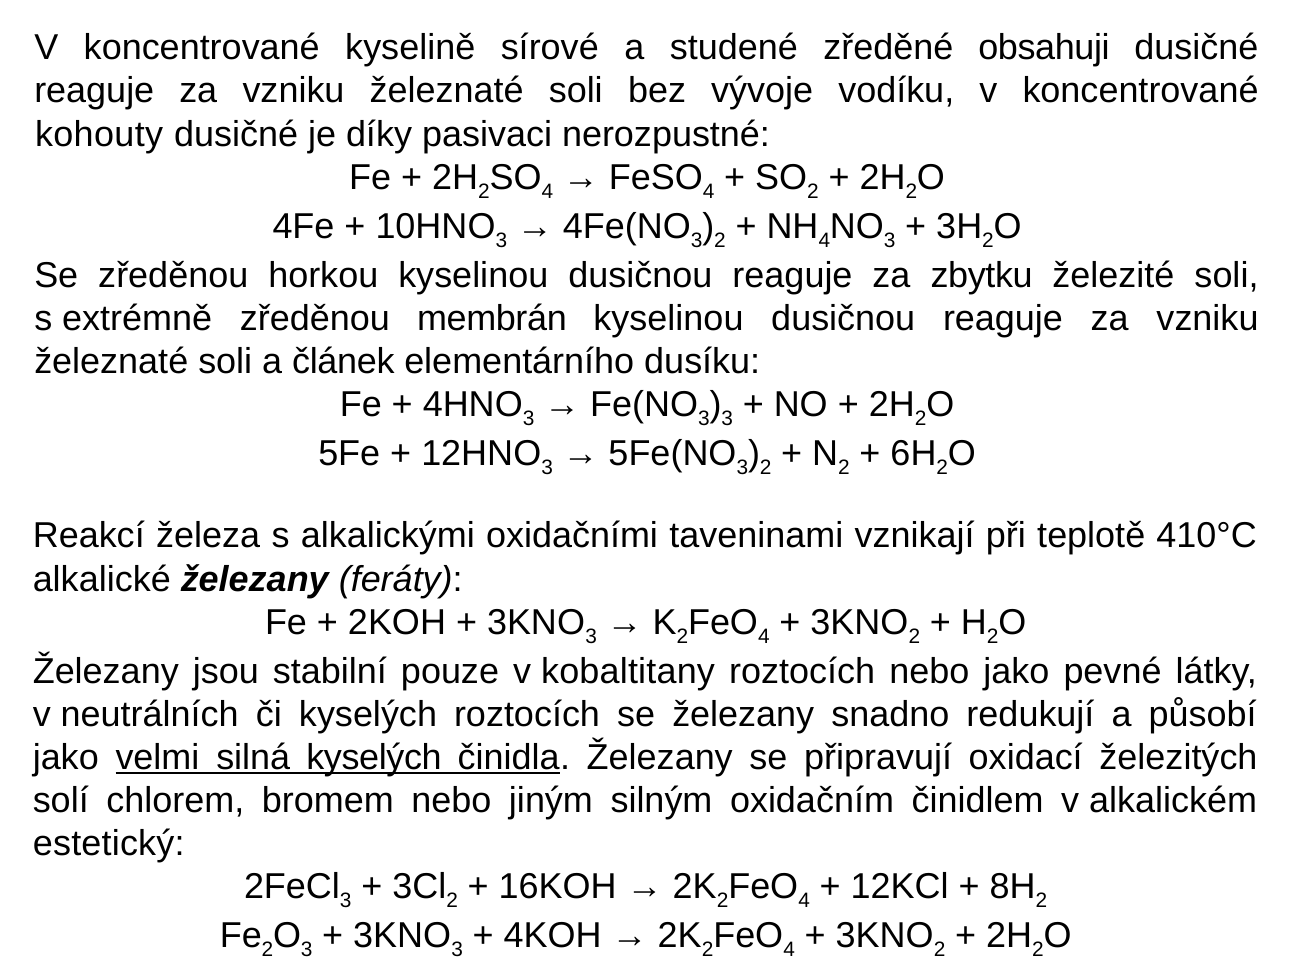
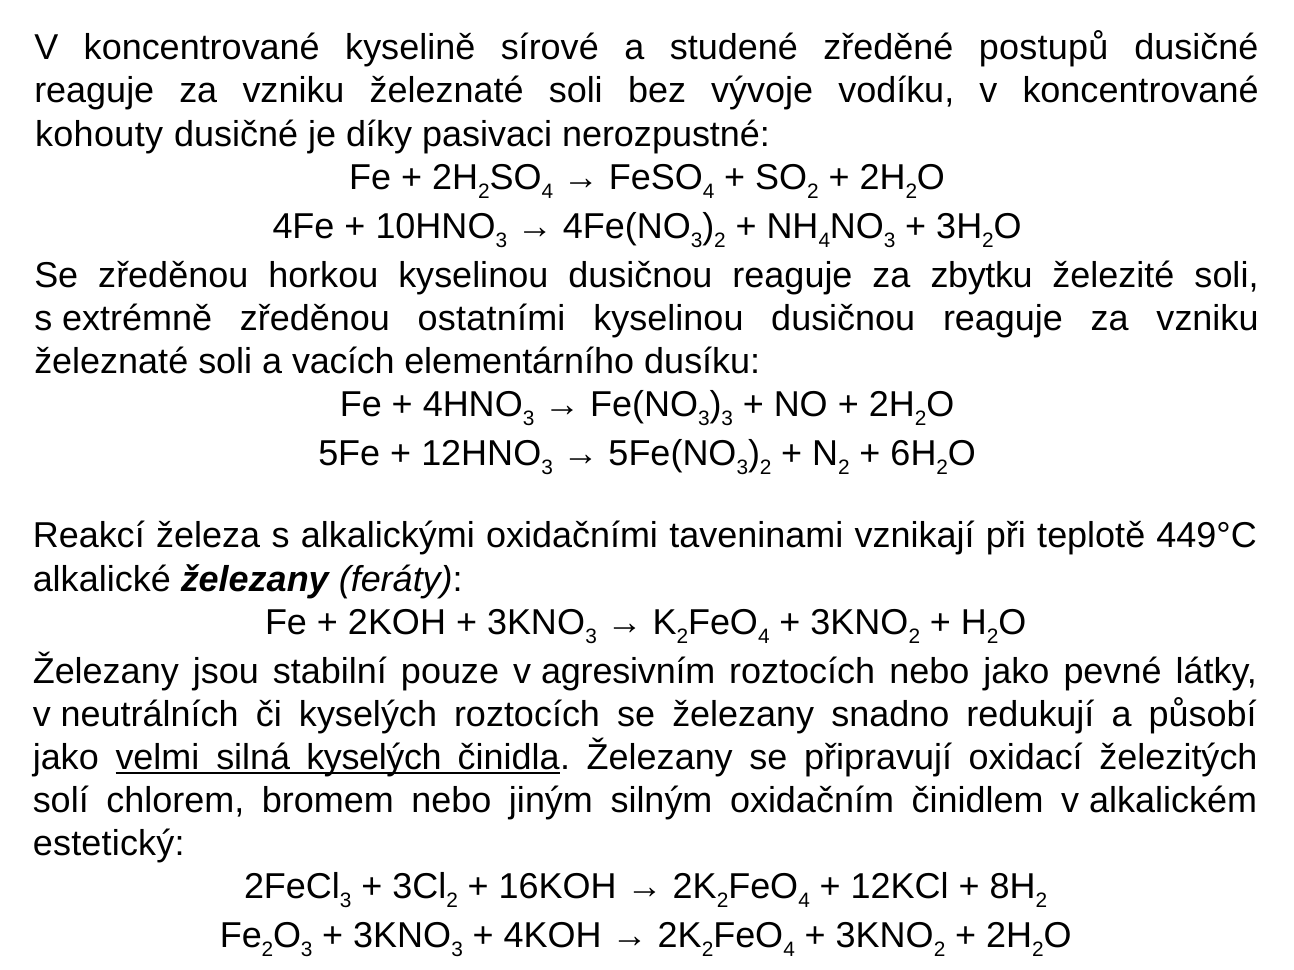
obsahuji: obsahuji -> postupů
membrán: membrán -> ostatními
článek: článek -> vacích
410°C: 410°C -> 449°C
kobaltitany: kobaltitany -> agresivním
